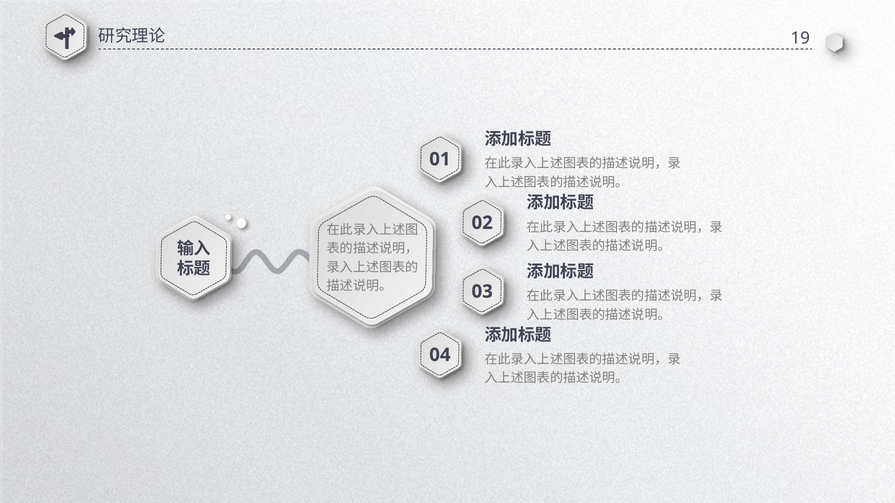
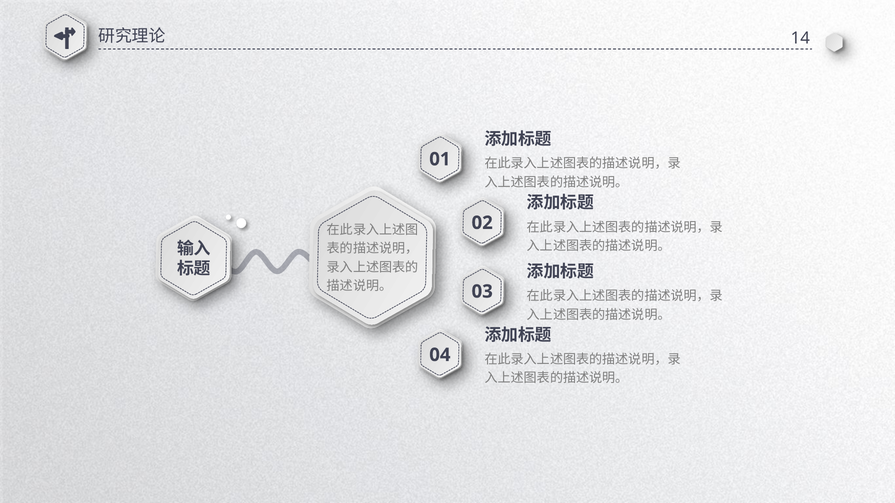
19: 19 -> 14
